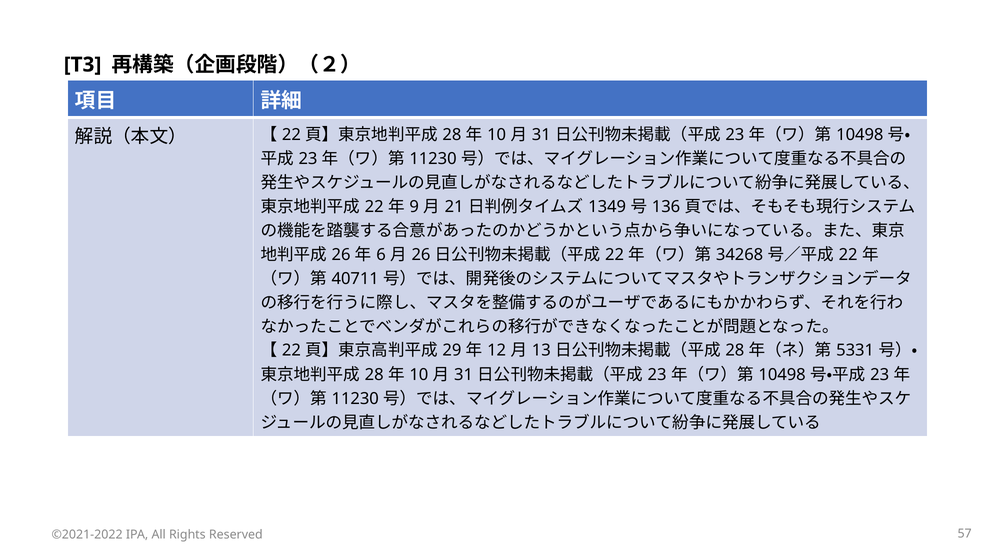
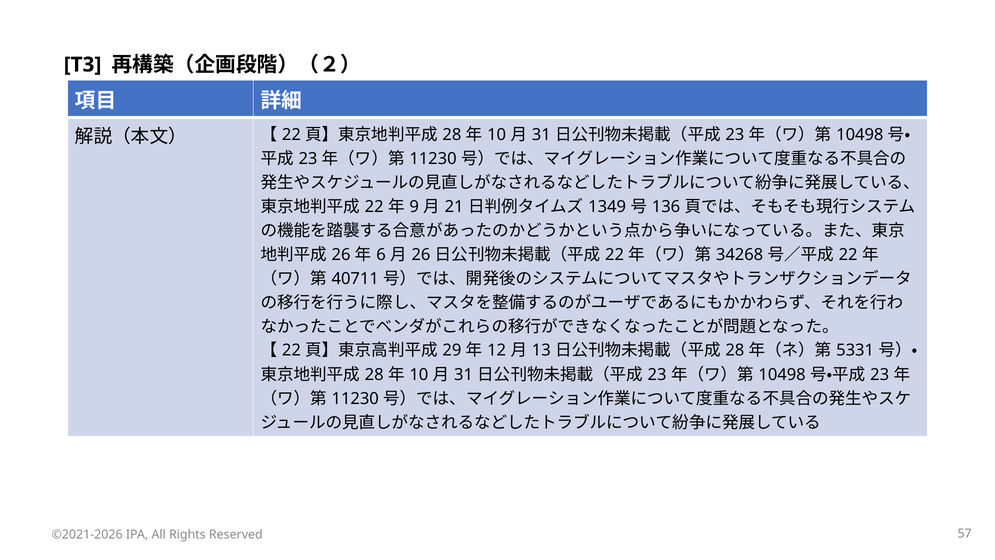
©2021-2022: ©2021-2022 -> ©2021-2026
